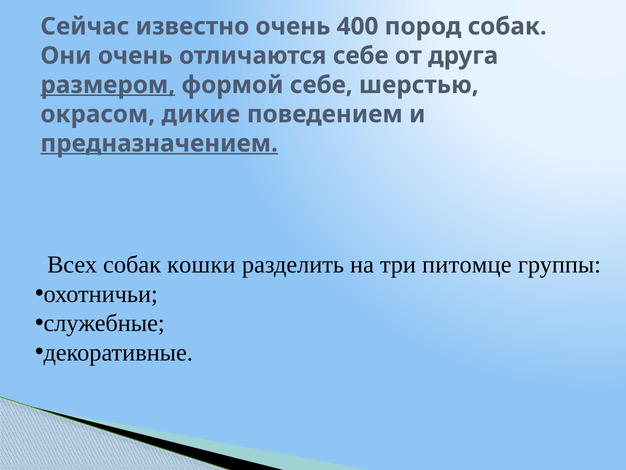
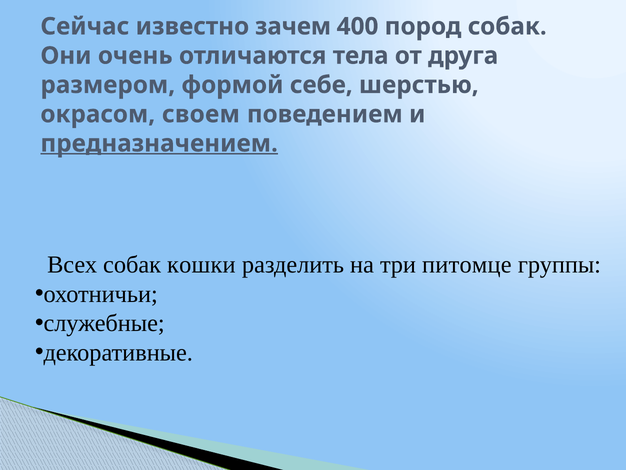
известно очень: очень -> зачем
отличаются себе: себе -> тела
размером underline: present -> none
дикие: дикие -> своем
